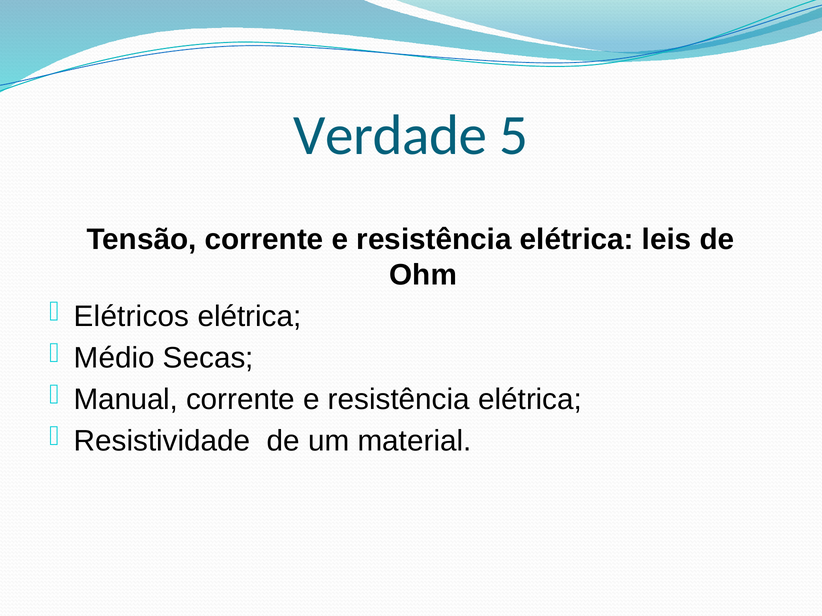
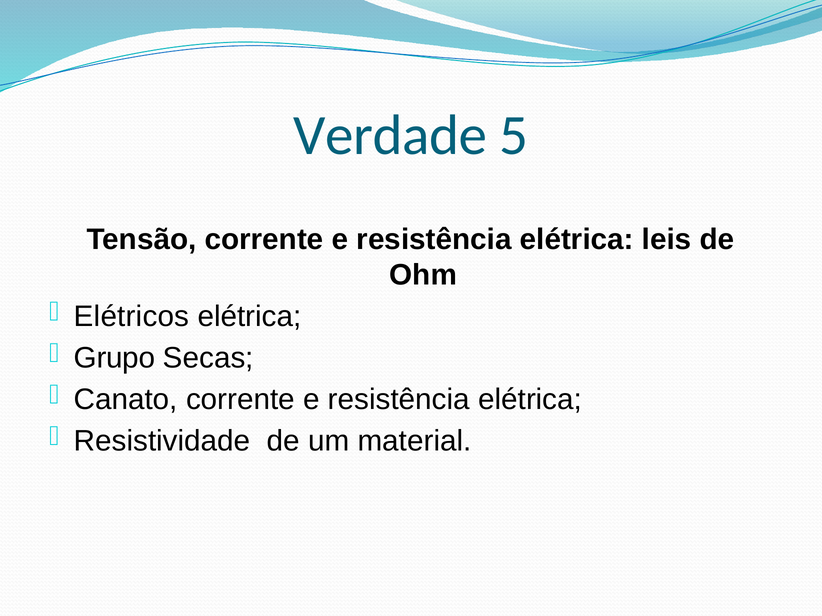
Médio: Médio -> Grupo
Manual: Manual -> Canato
